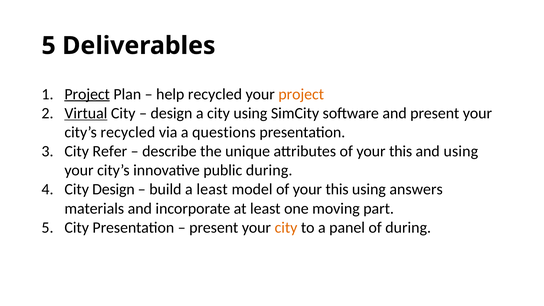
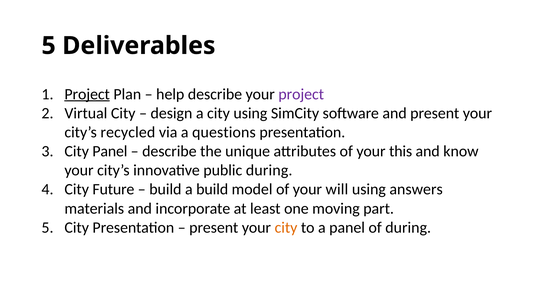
help recycled: recycled -> describe
project at (301, 94) colour: orange -> purple
Virtual underline: present -> none
City Refer: Refer -> Panel
and using: using -> know
City Design: Design -> Future
a least: least -> build
model of your this: this -> will
